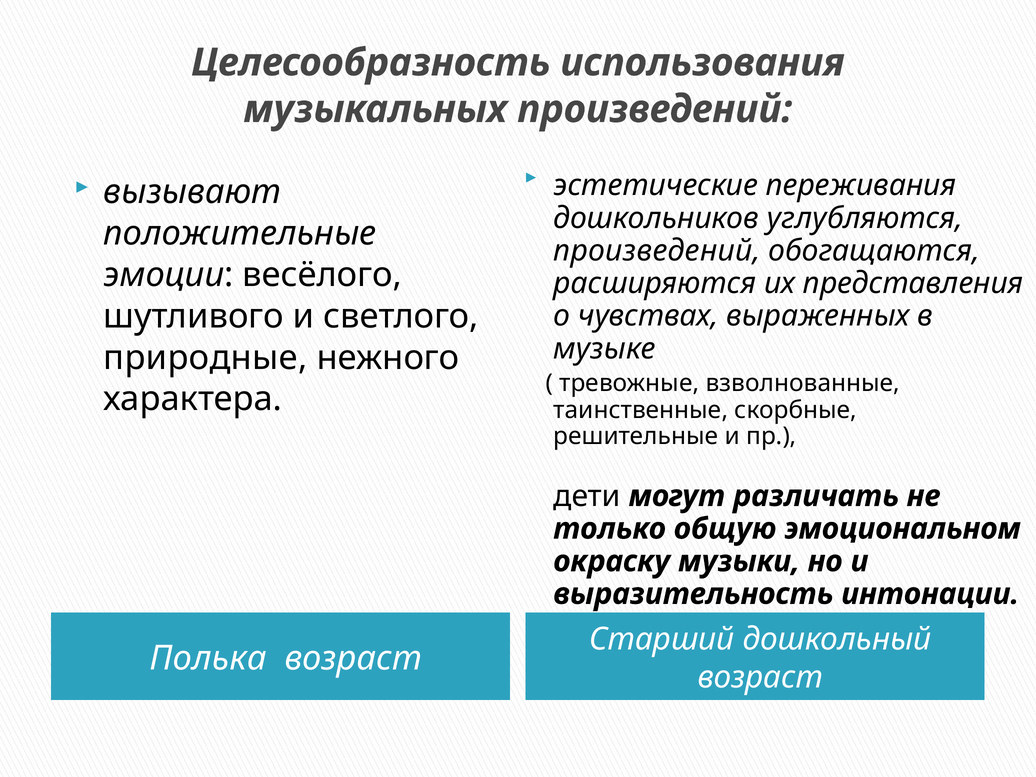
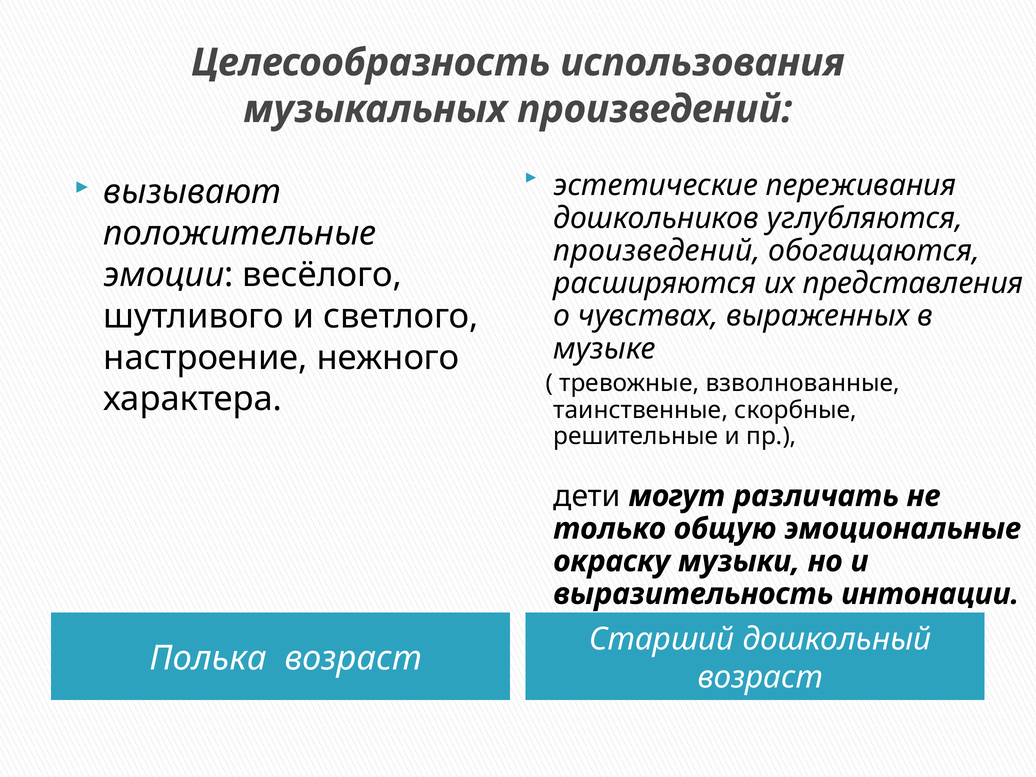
природные: природные -> настроение
эмоциональном: эмоциональном -> эмоциональные
